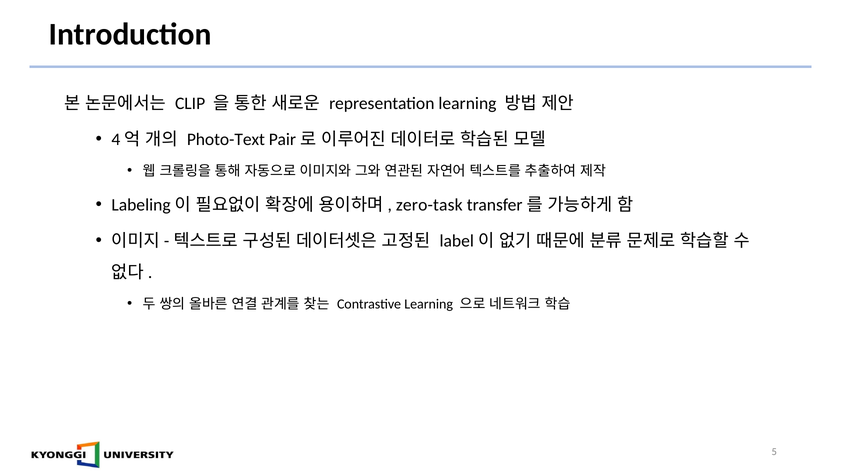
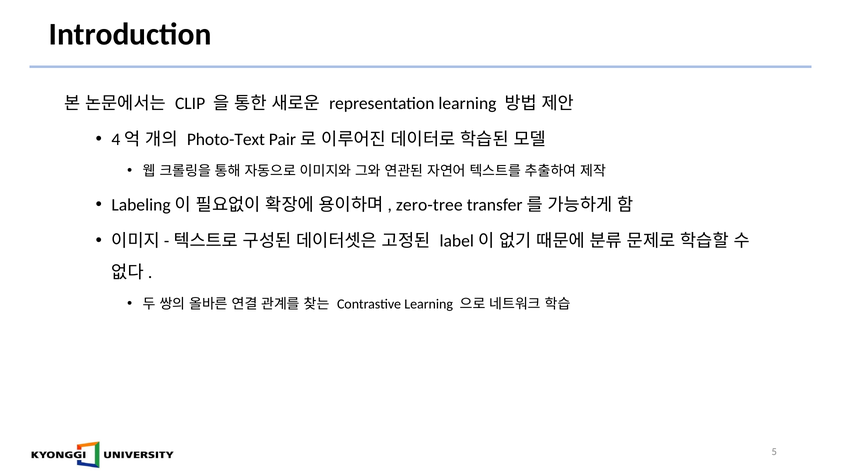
zero-task: zero-task -> zero-tree
